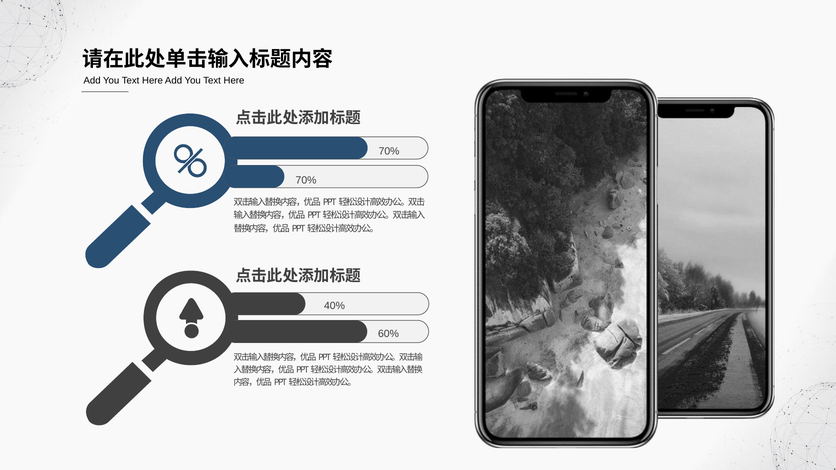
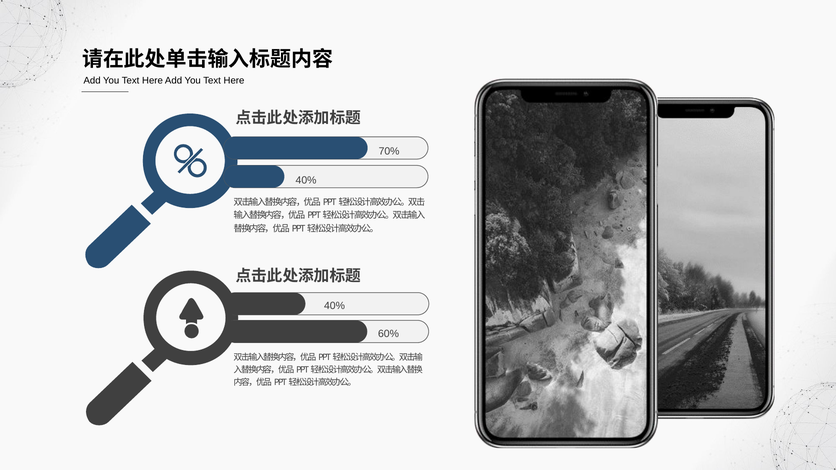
70% at (306, 180): 70% -> 40%
